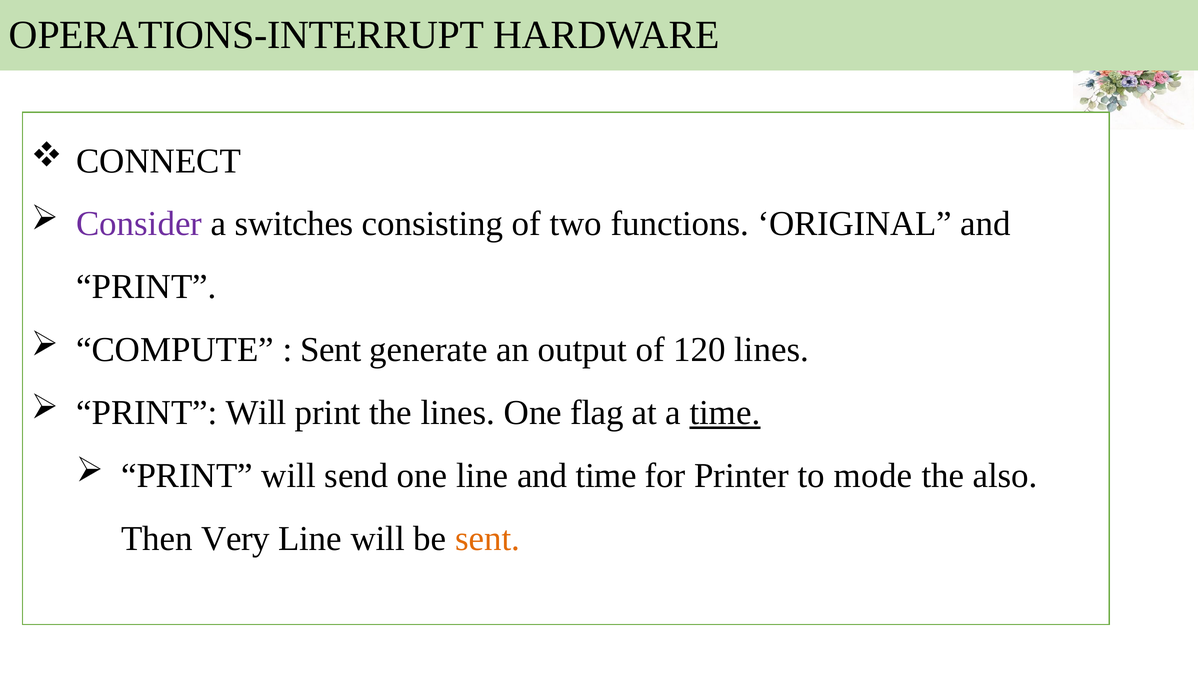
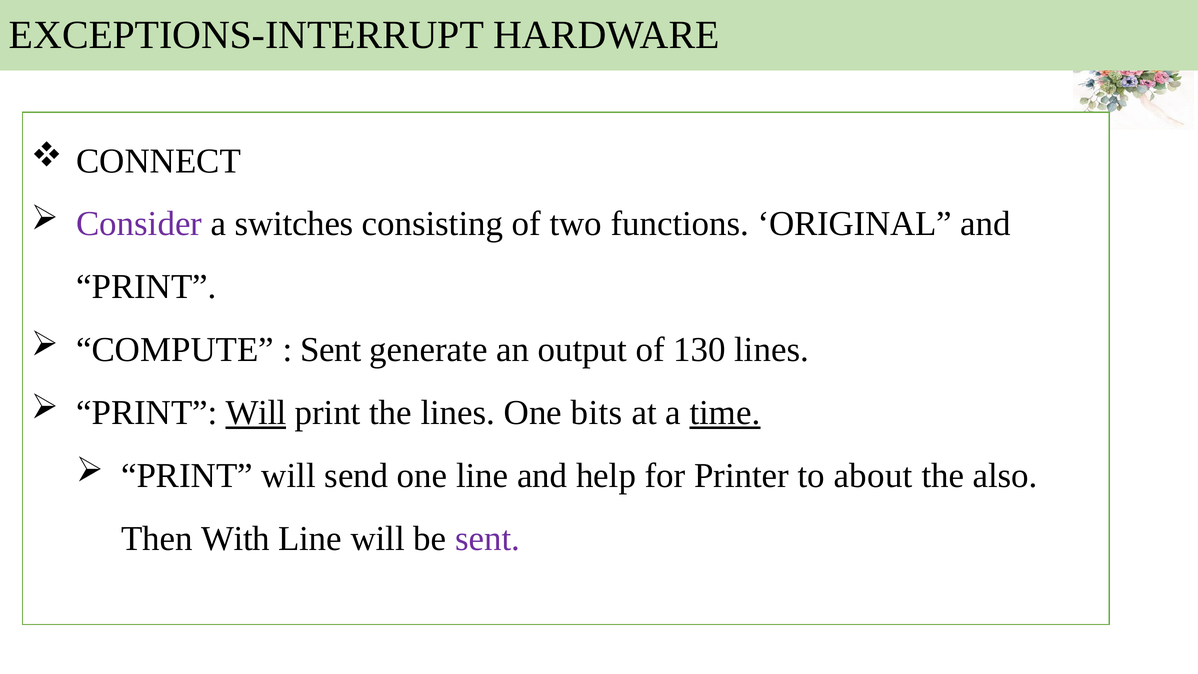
OPERATIONS-INTERRUPT: OPERATIONS-INTERRUPT -> EXCEPTIONS-INTERRUPT
120: 120 -> 130
Will at (256, 413) underline: none -> present
flag: flag -> bits
and time: time -> help
mode: mode -> about
Very: Very -> With
sent at (487, 539) colour: orange -> purple
